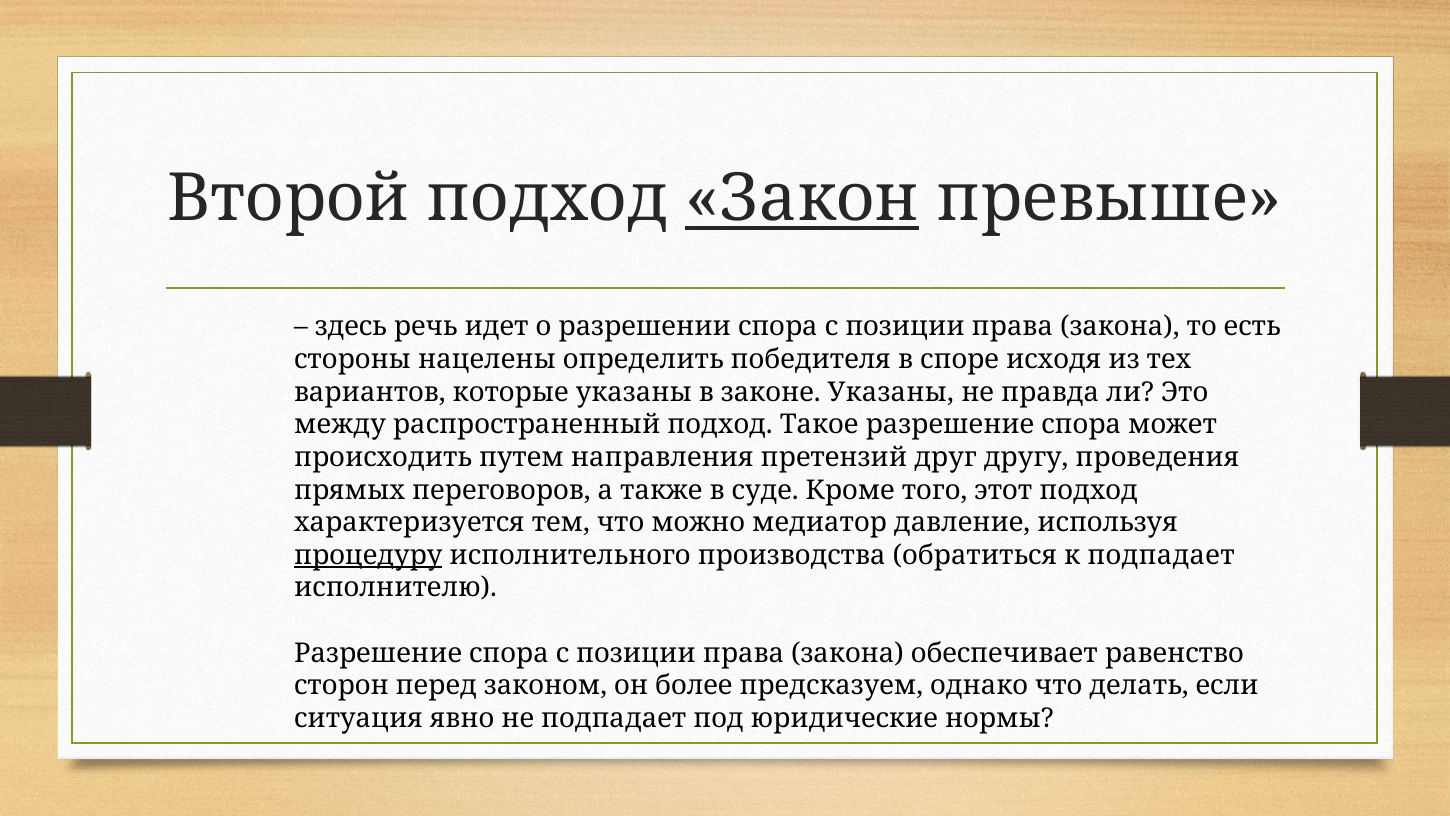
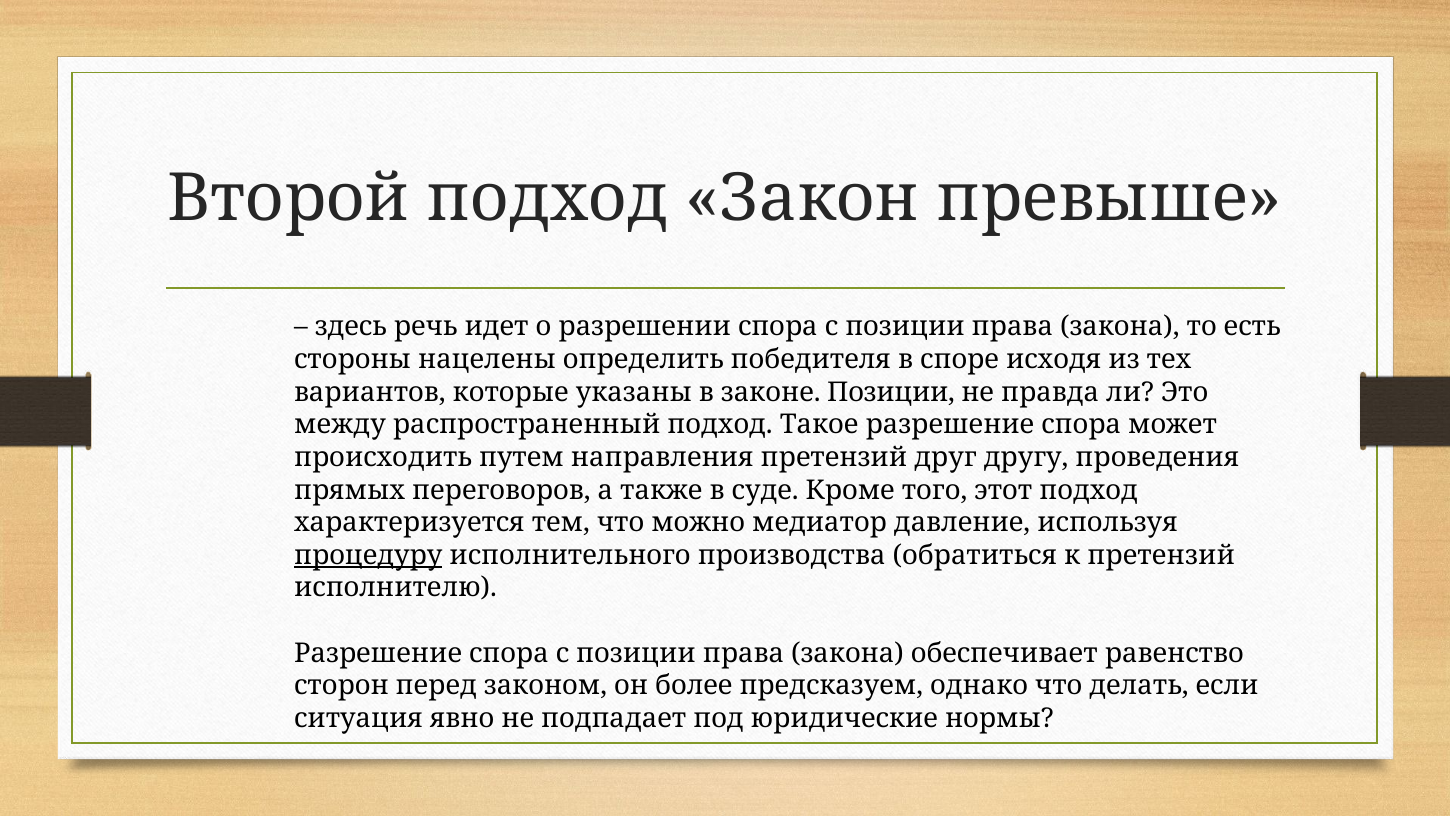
Закон underline: present -> none
законе Указаны: Указаны -> Позиции
к подпадает: подпадает -> претензий
